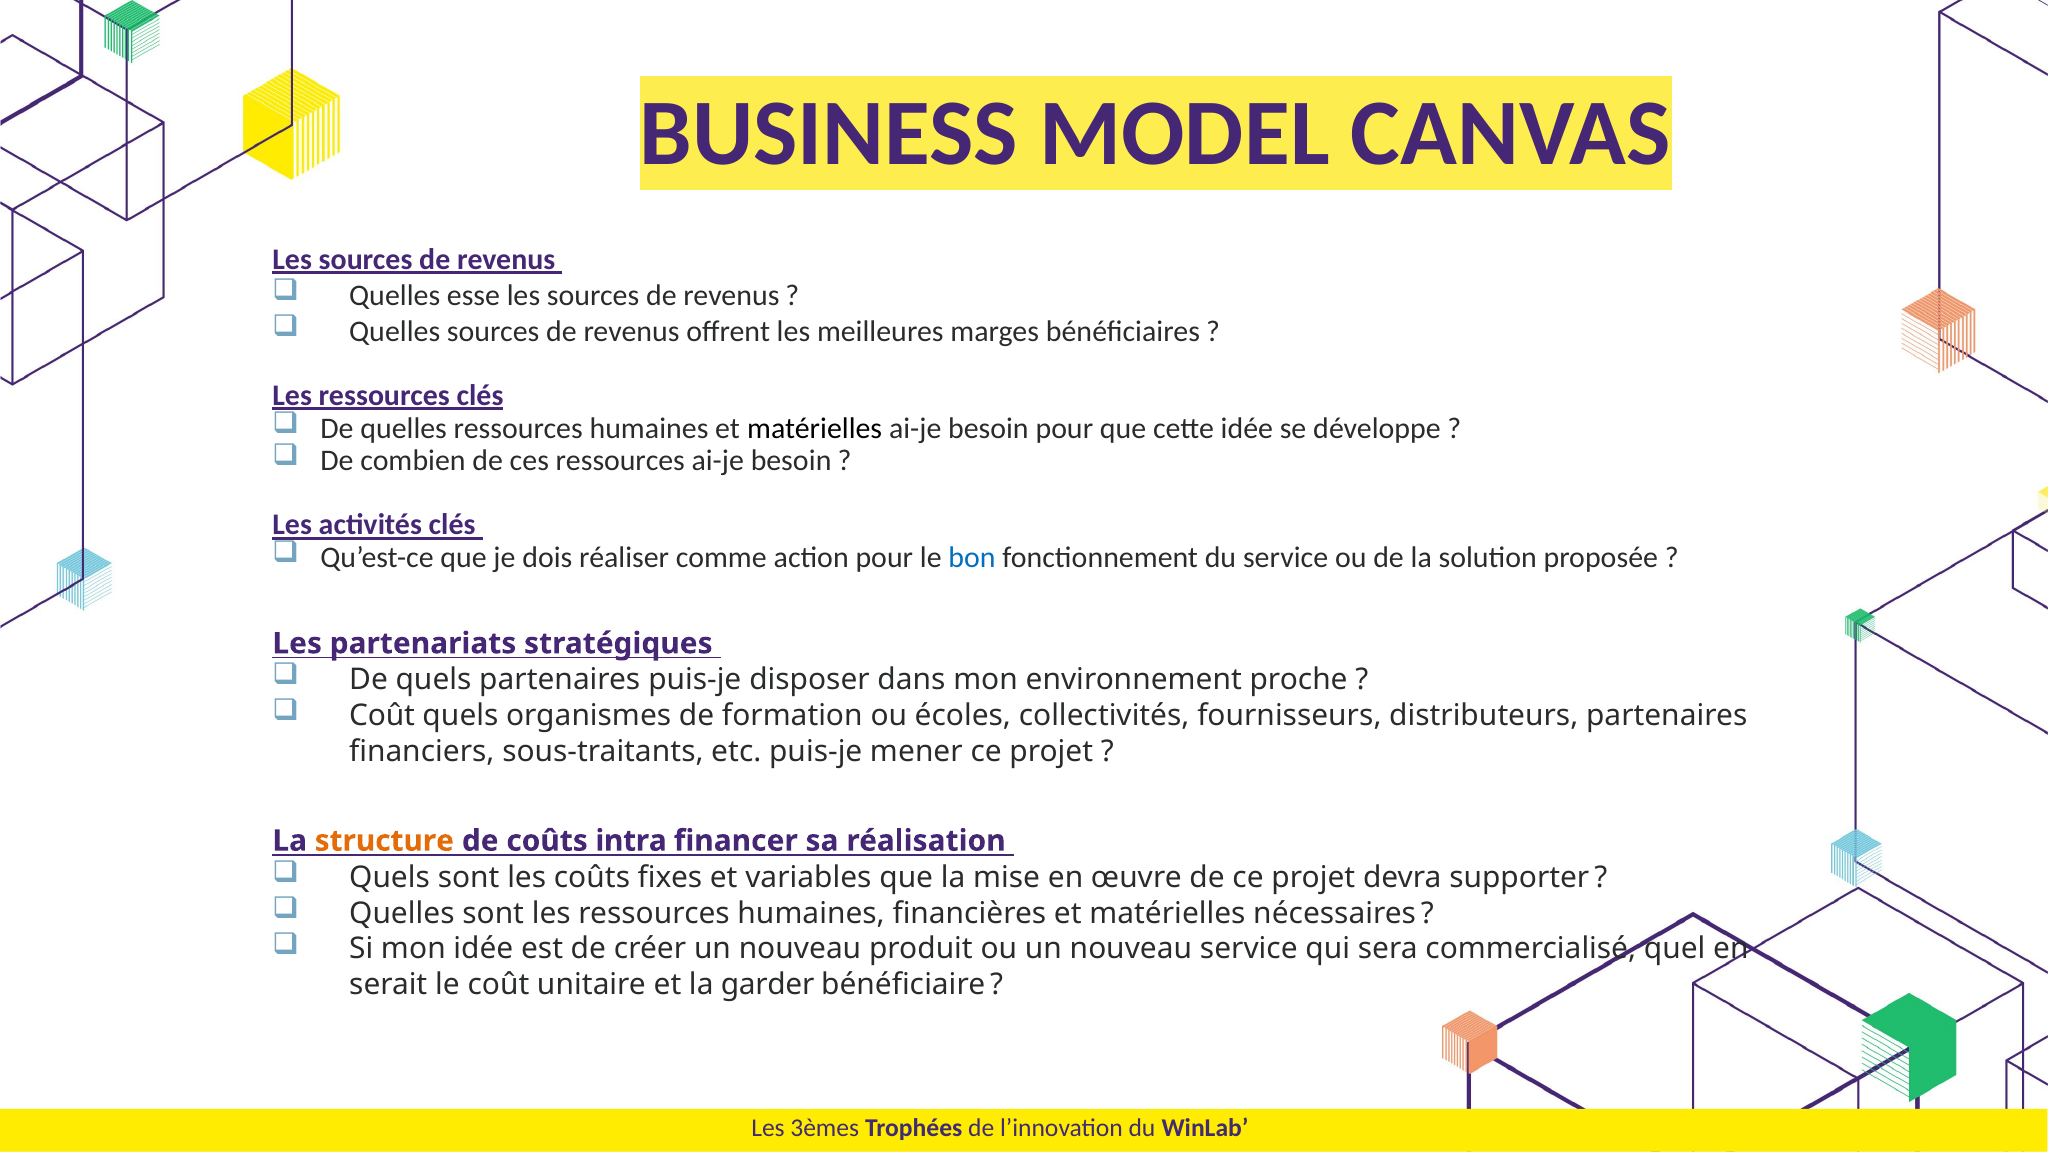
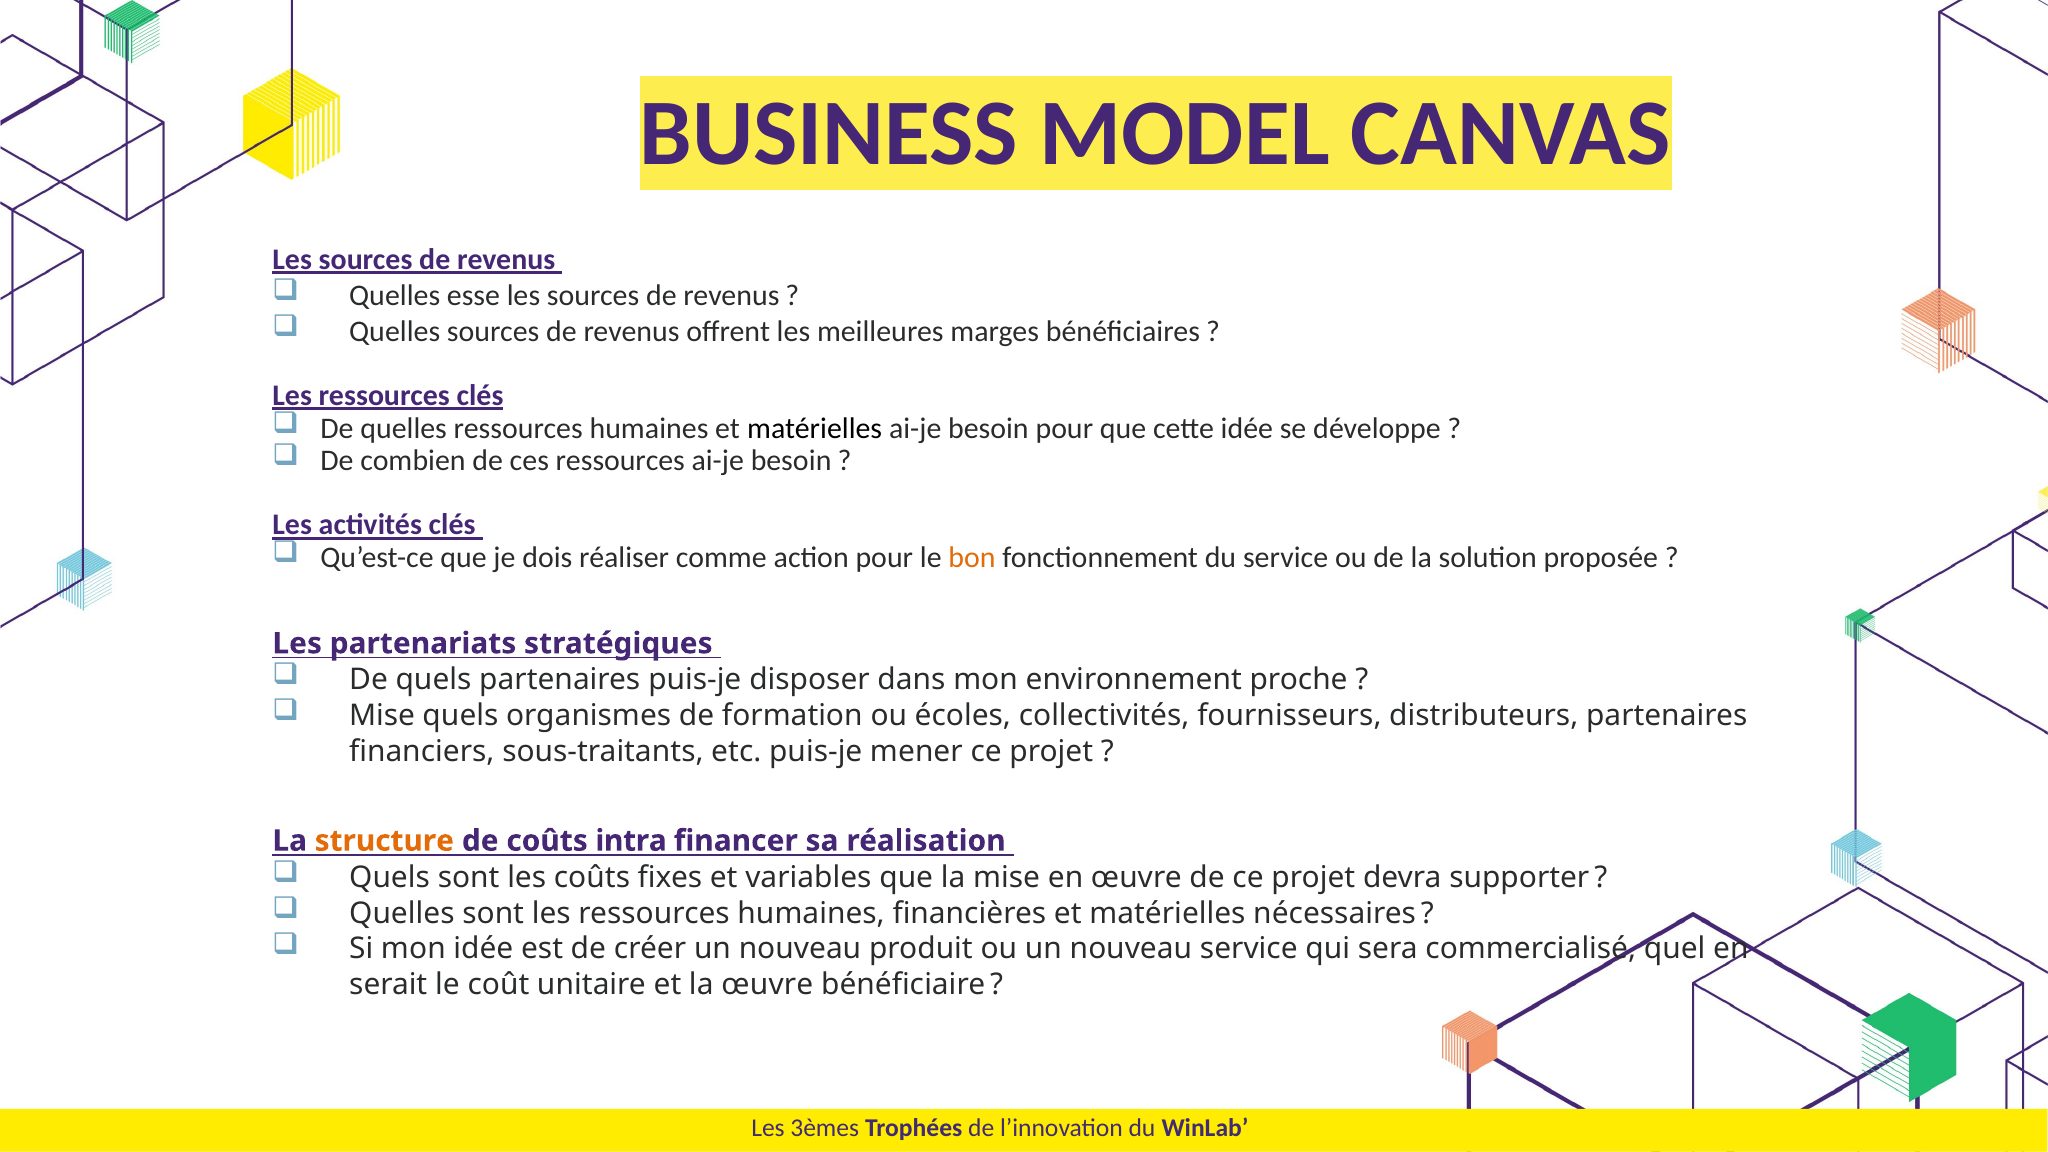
bon colour: blue -> orange
Coût at (382, 716): Coût -> Mise
la garder: garder -> œuvre
